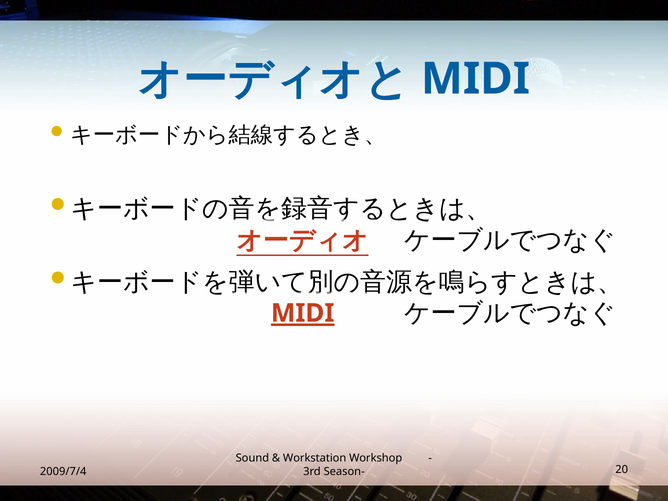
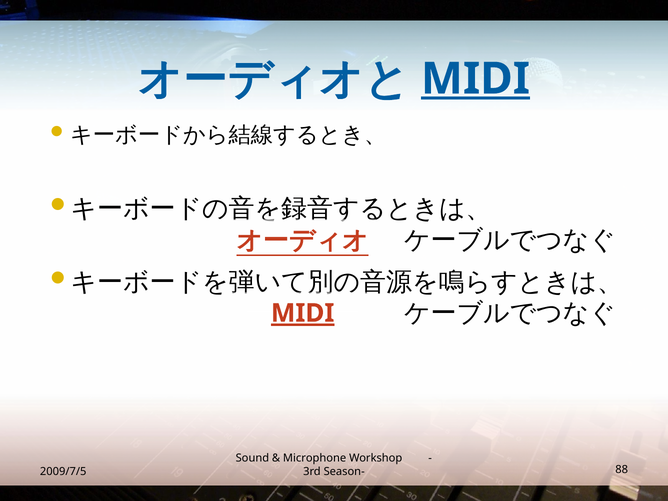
MIDI at (475, 79) underline: none -> present
Workstation: Workstation -> Microphone
2009/7/4: 2009/7/4 -> 2009/7/5
20: 20 -> 88
